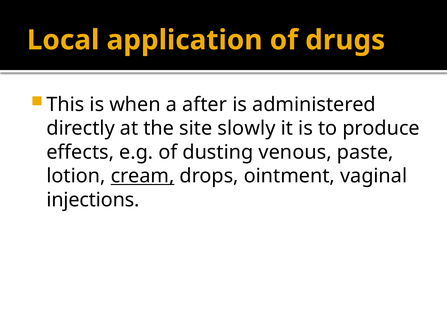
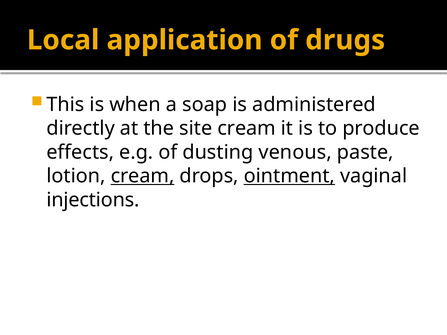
after: after -> soap
site slowly: slowly -> cream
ointment underline: none -> present
